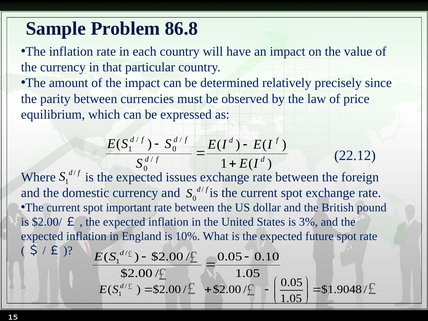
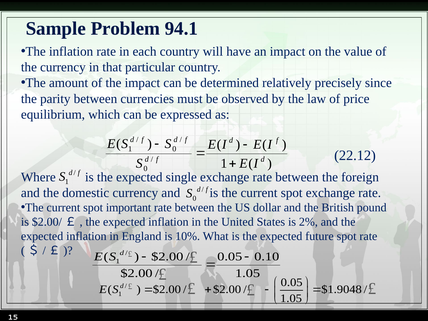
86.8: 86.8 -> 94.1
issues: issues -> single
3%: 3% -> 2%
